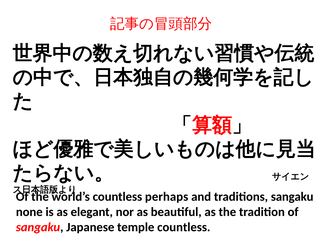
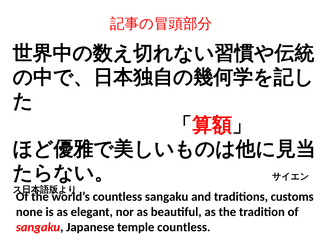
countless perhaps: perhaps -> sangaku
traditions sangaku: sangaku -> customs
